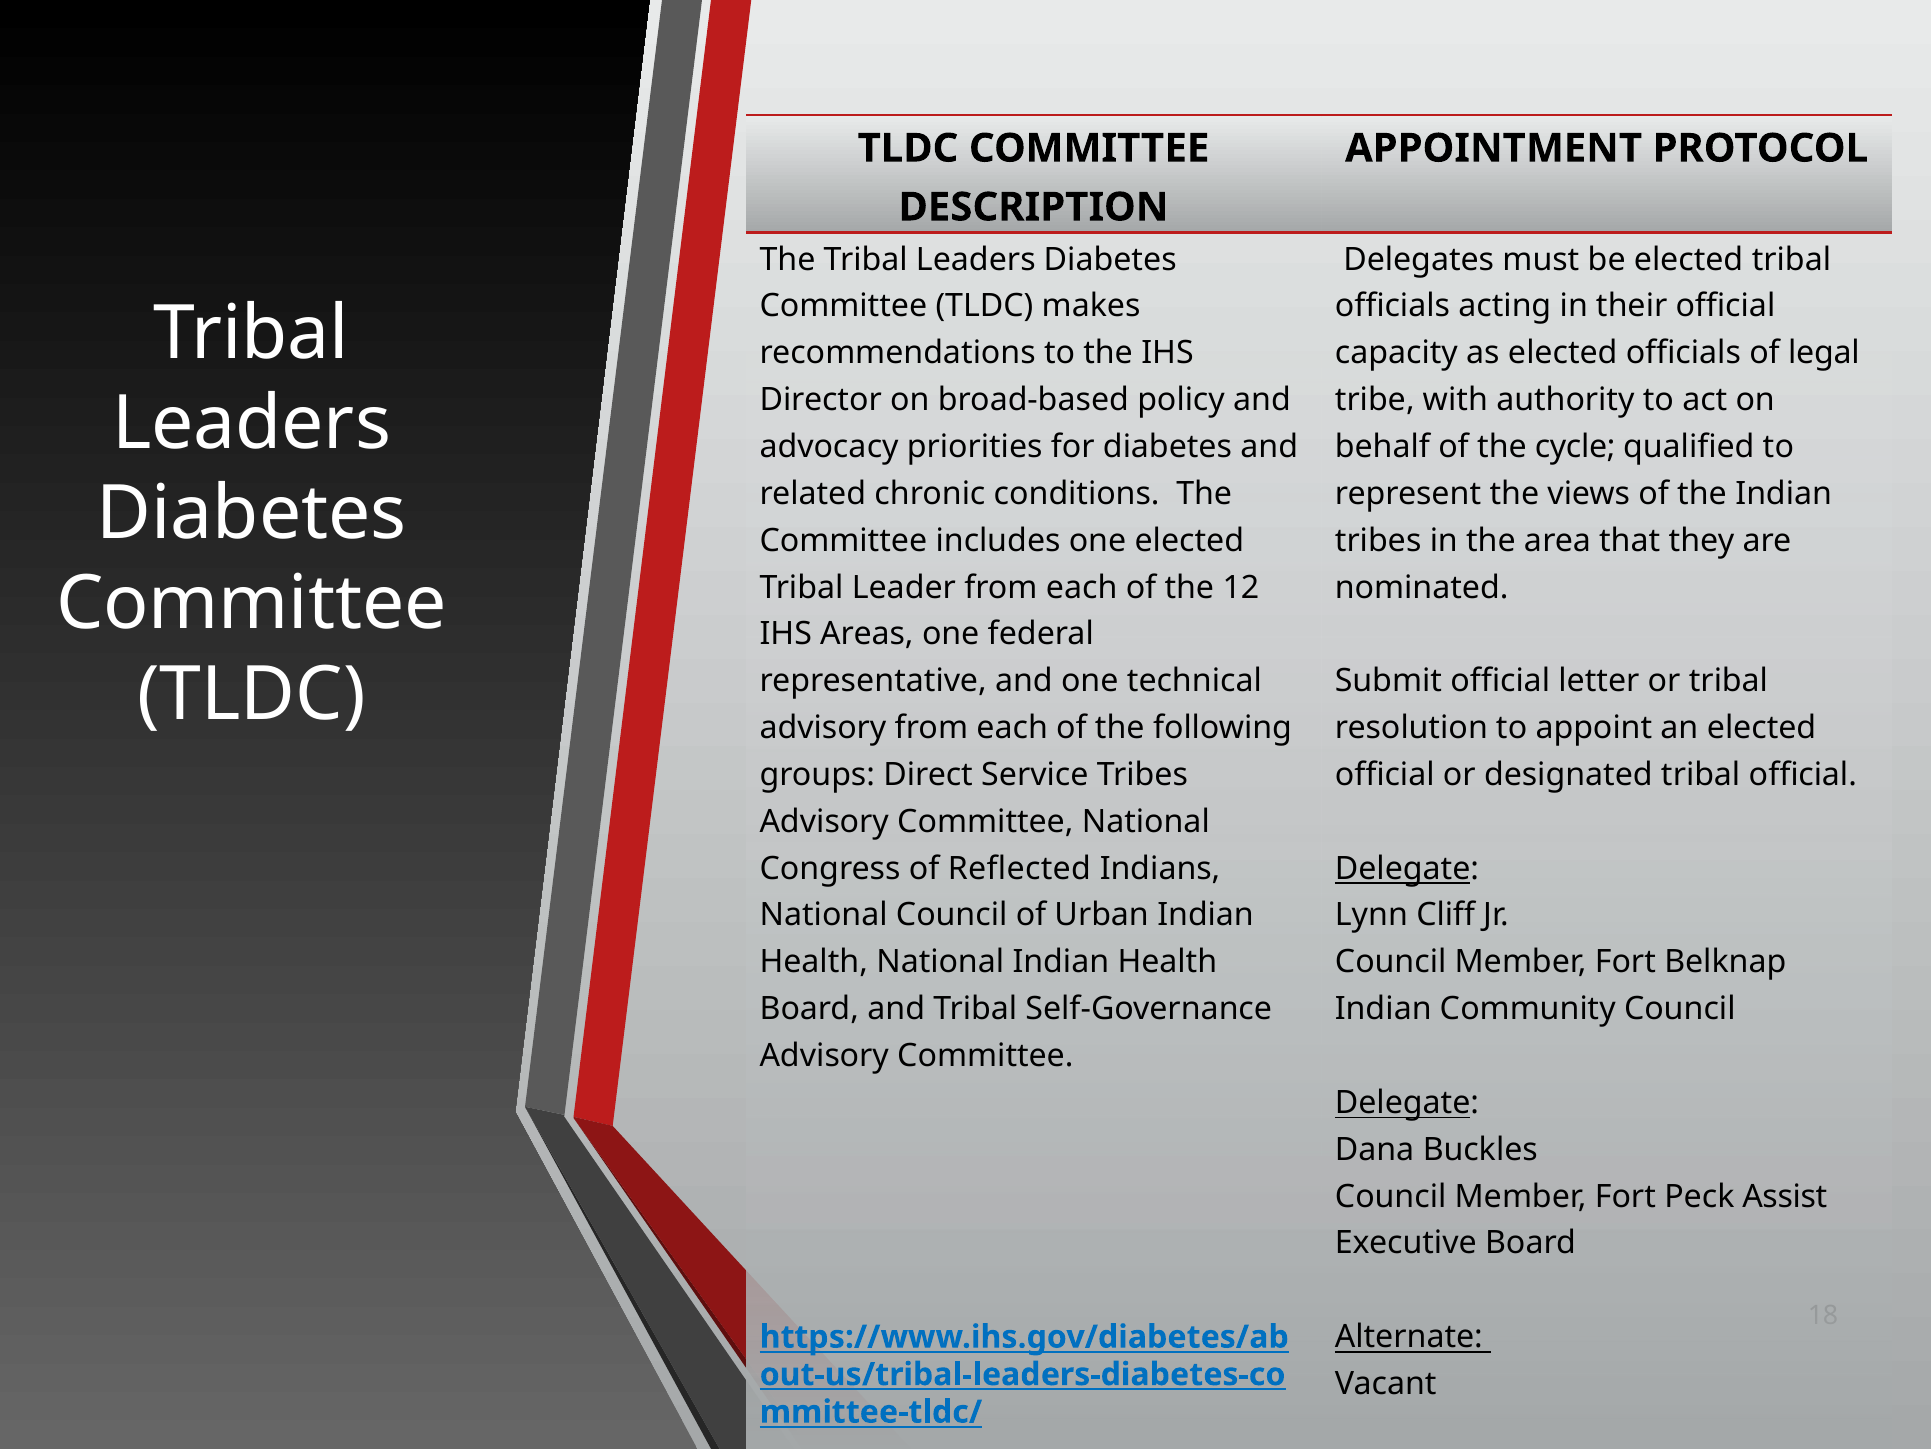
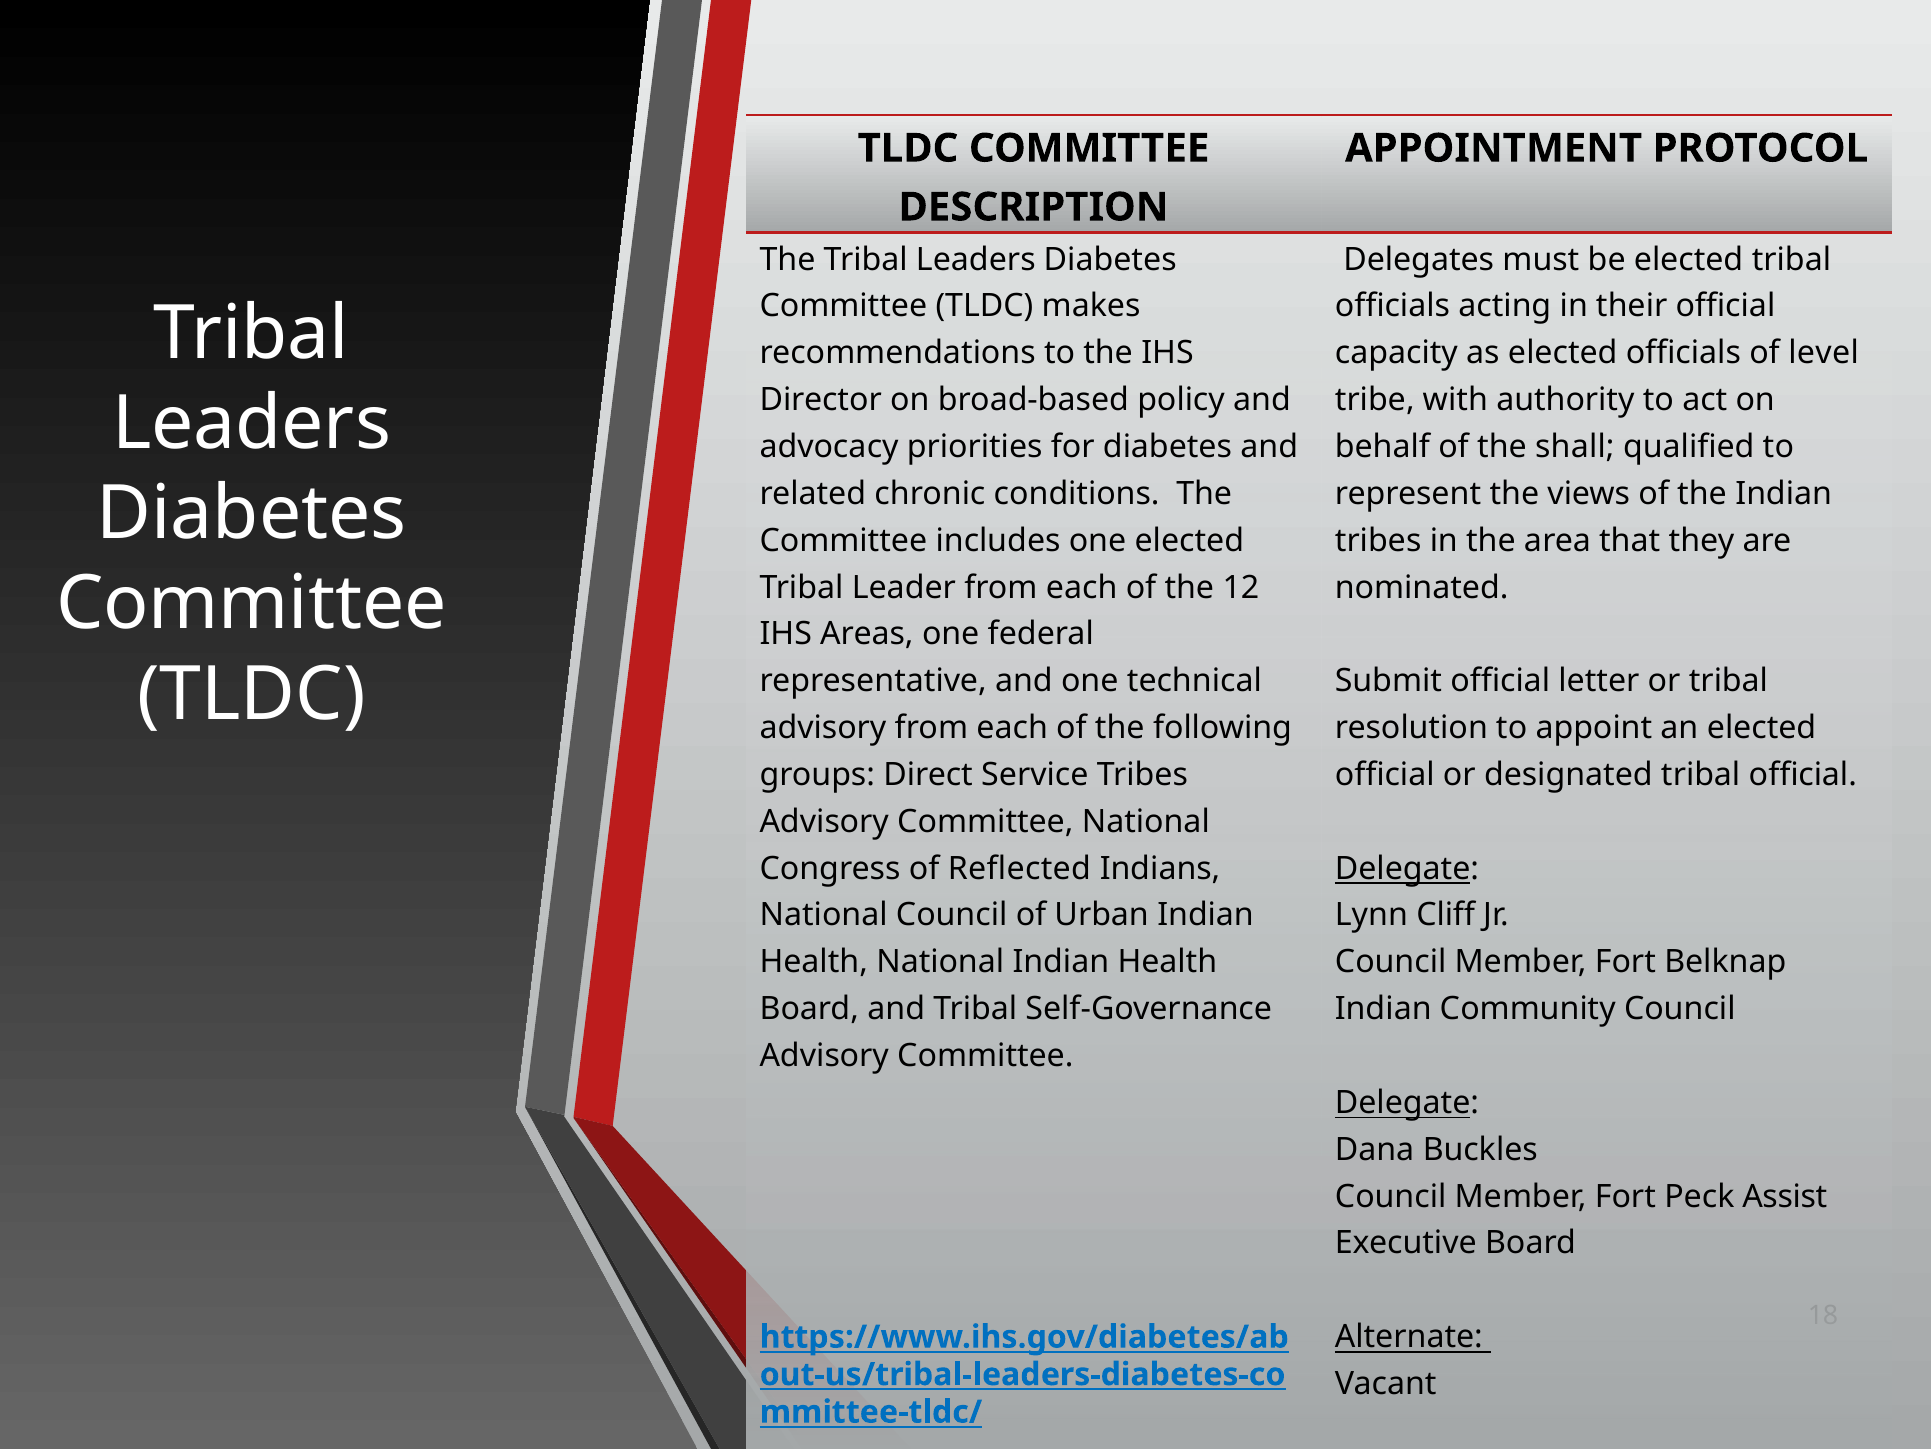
legal: legal -> level
cycle: cycle -> shall
